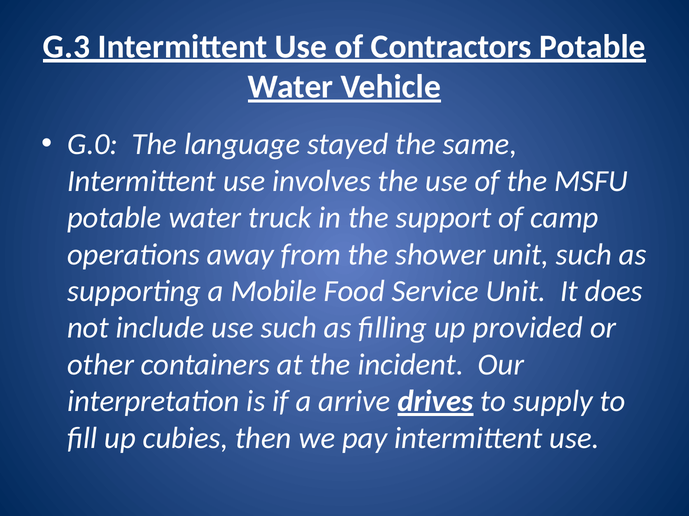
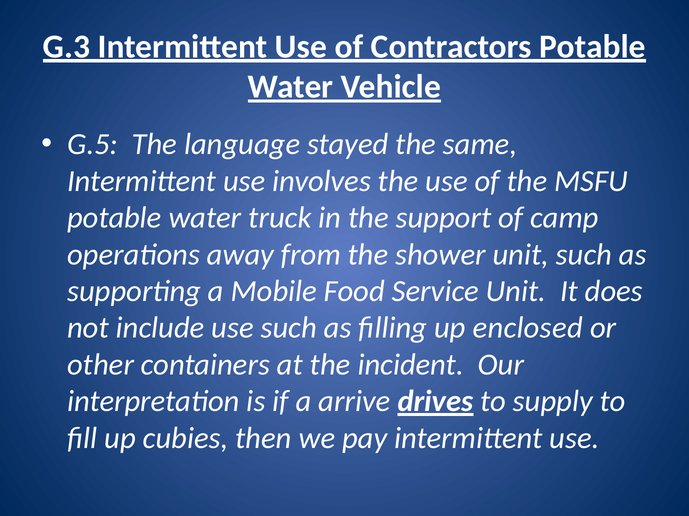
G.0: G.0 -> G.5
provided: provided -> enclosed
